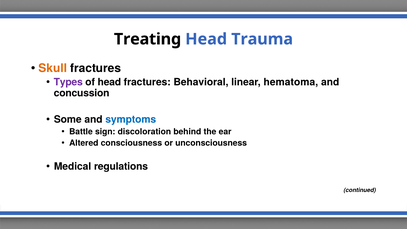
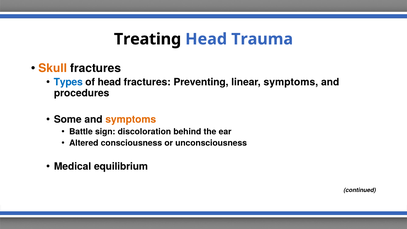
Types colour: purple -> blue
Behavioral: Behavioral -> Preventing
linear hematoma: hematoma -> symptoms
concussion: concussion -> procedures
symptoms at (131, 119) colour: blue -> orange
regulations: regulations -> equilibrium
